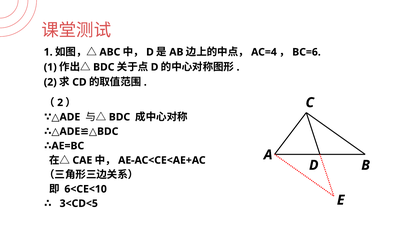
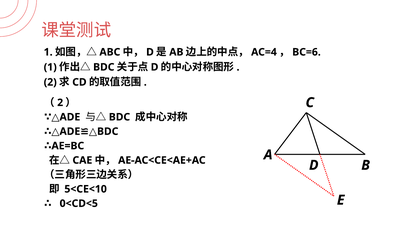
6<CE<10: 6<CE<10 -> 5<CE<10
3<CD<5: 3<CD<5 -> 0<CD<5
